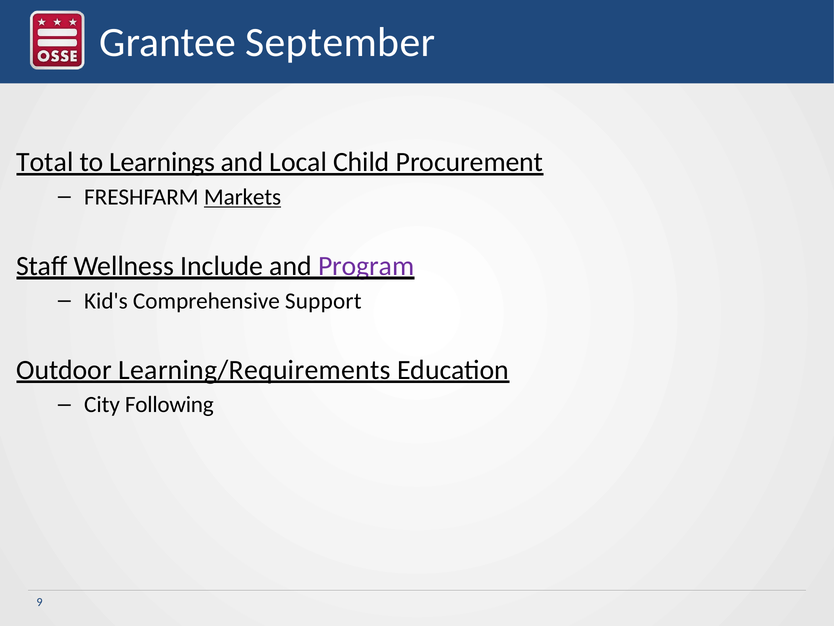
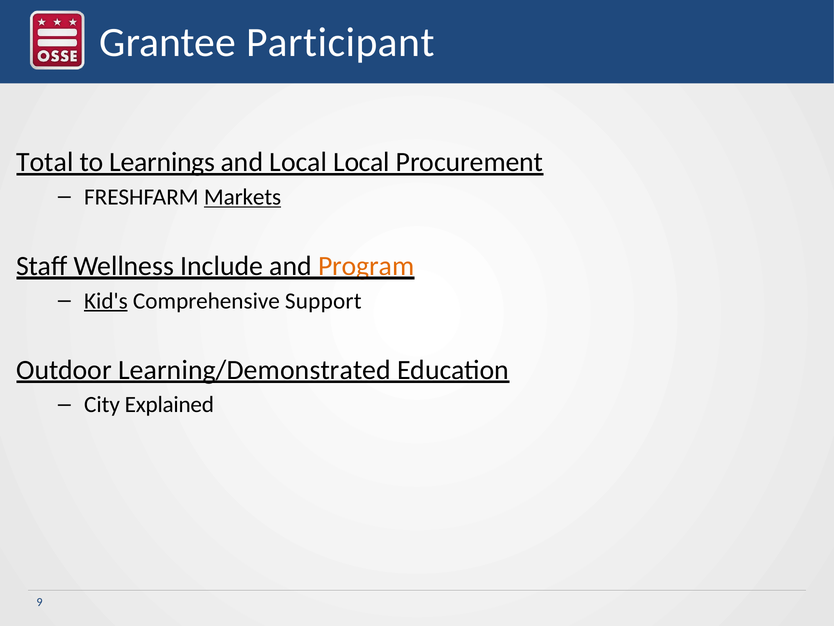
September: September -> Participant
Local Child: Child -> Local
Program colour: purple -> orange
Kid's underline: none -> present
Learning/Requirements: Learning/Requirements -> Learning/Demonstrated
Following: Following -> Explained
